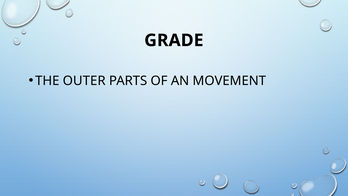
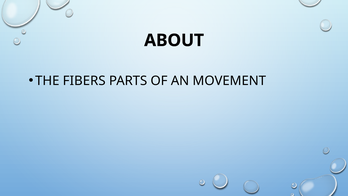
GRADE: GRADE -> ABOUT
OUTER: OUTER -> FIBERS
